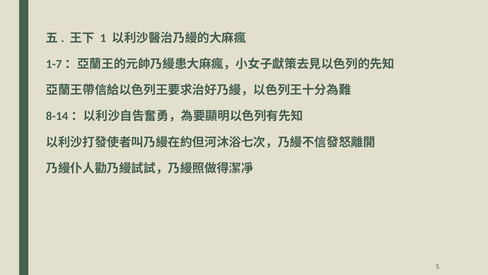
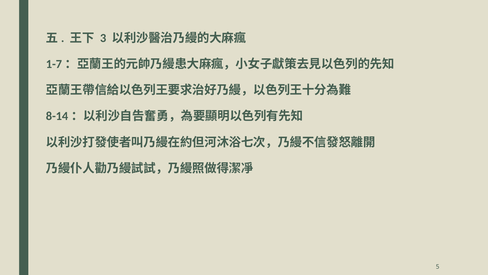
1: 1 -> 3
